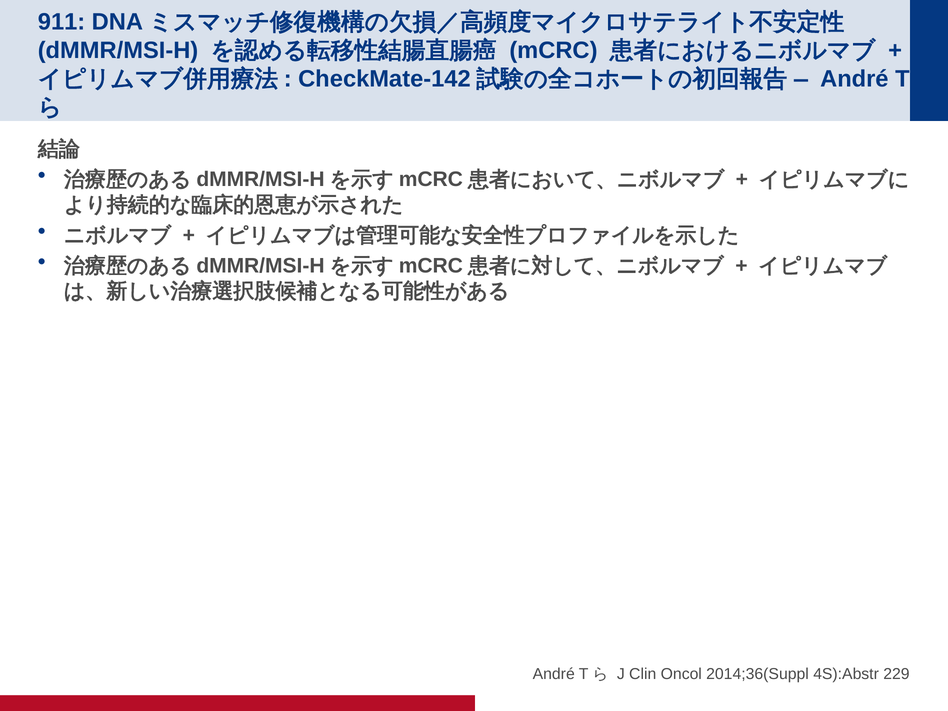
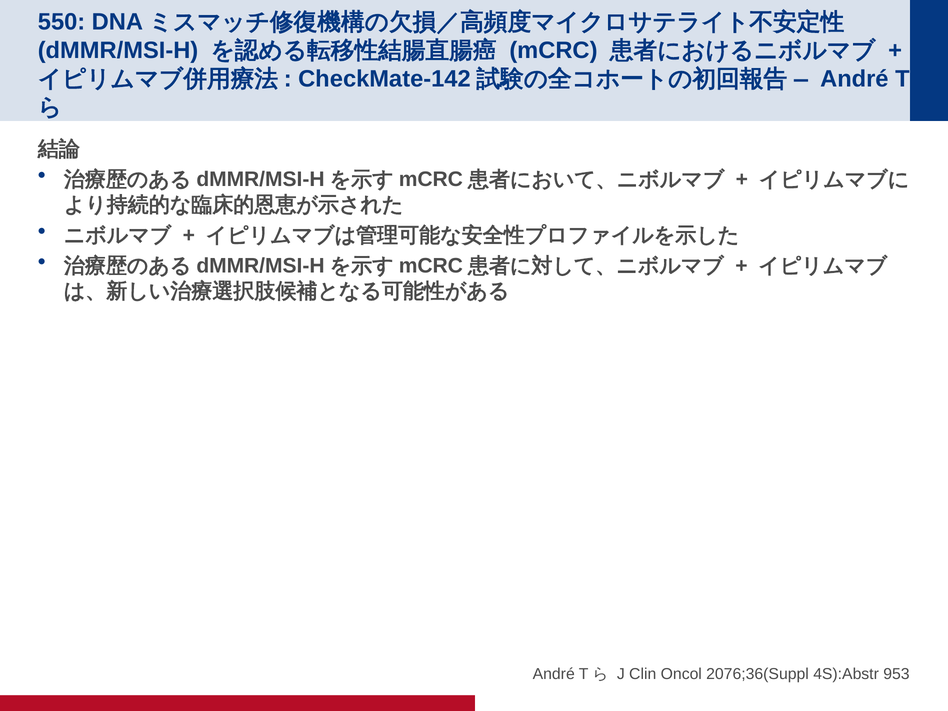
911: 911 -> 550
2014;36(Suppl: 2014;36(Suppl -> 2076;36(Suppl
229: 229 -> 953
